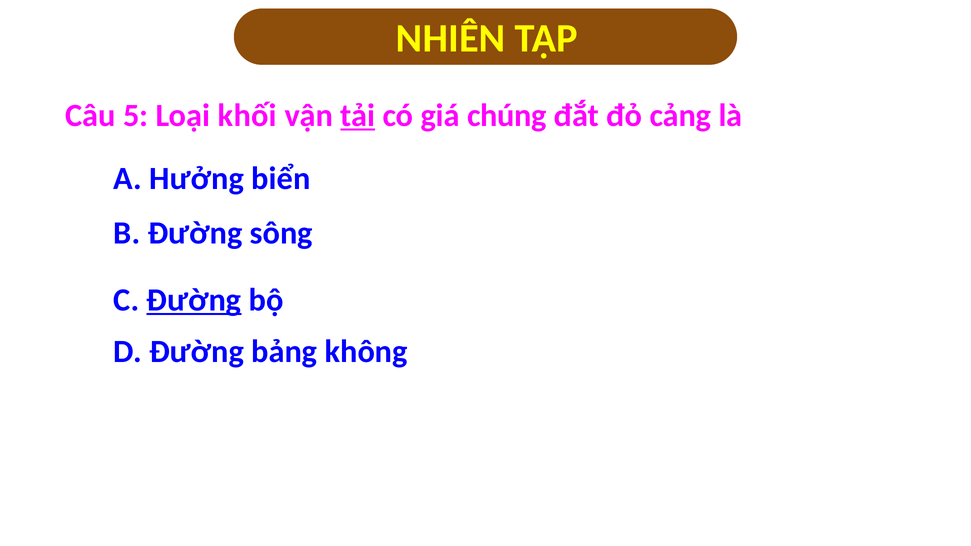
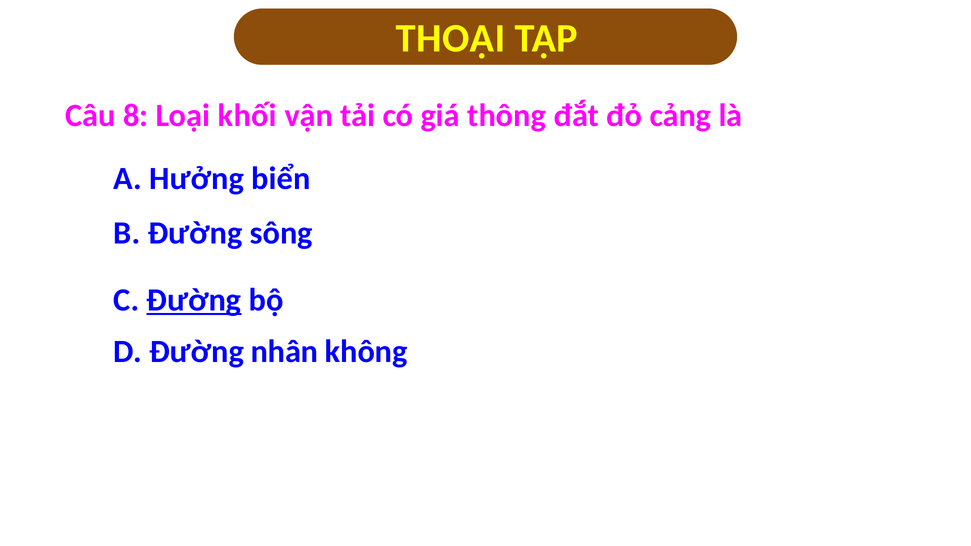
NHIÊN: NHIÊN -> THOẠI
5: 5 -> 8
tải underline: present -> none
chúng: chúng -> thông
bảng: bảng -> nhân
